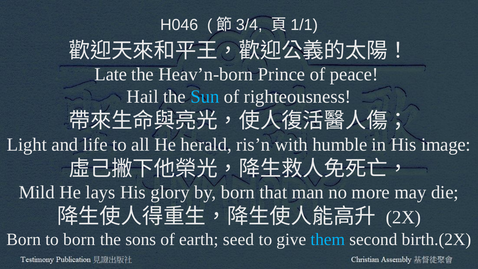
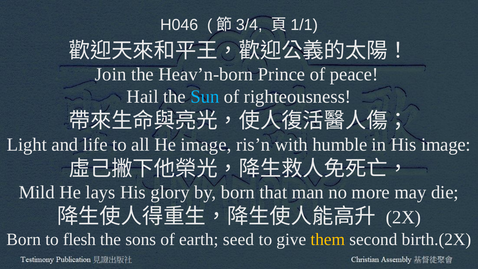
Late: Late -> Join
He herald: herald -> image
to born: born -> flesh
them colour: light blue -> yellow
